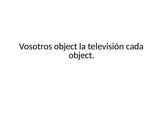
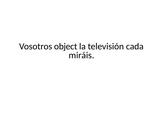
object at (82, 55): object -> miráis
